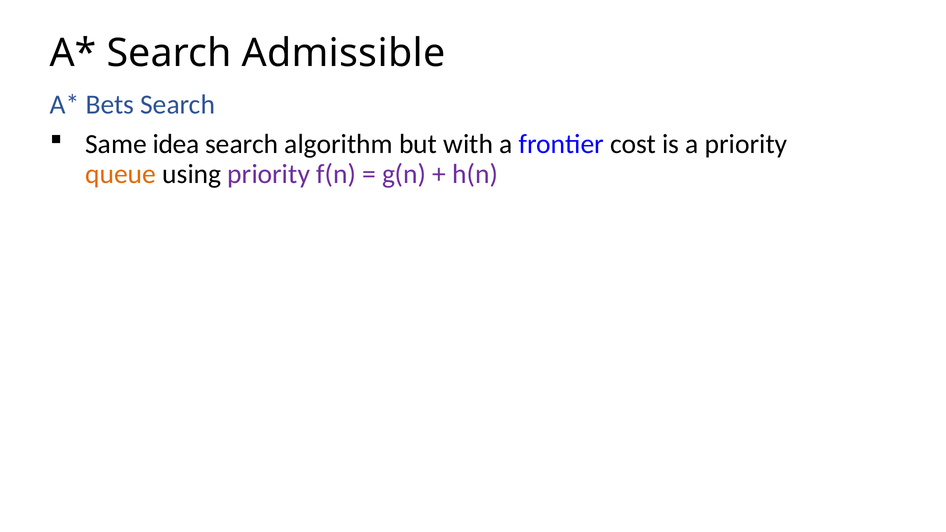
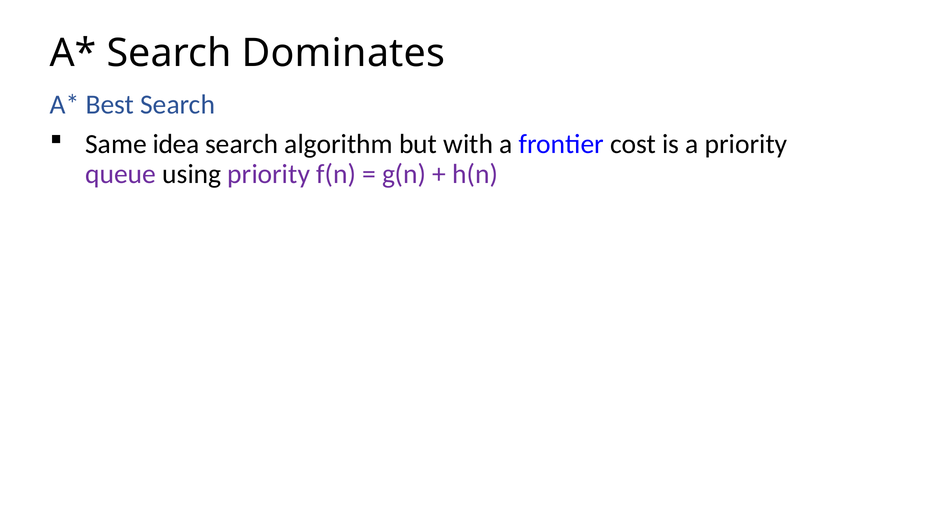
Admissible: Admissible -> Dominates
Bets: Bets -> Best
queue colour: orange -> purple
